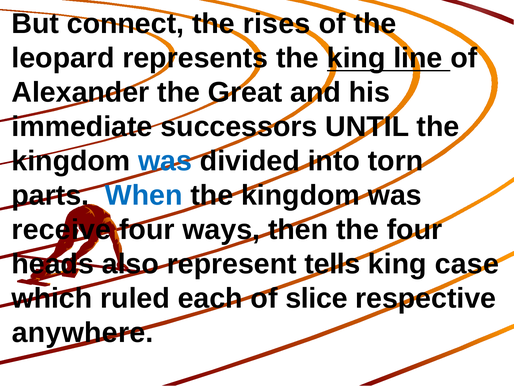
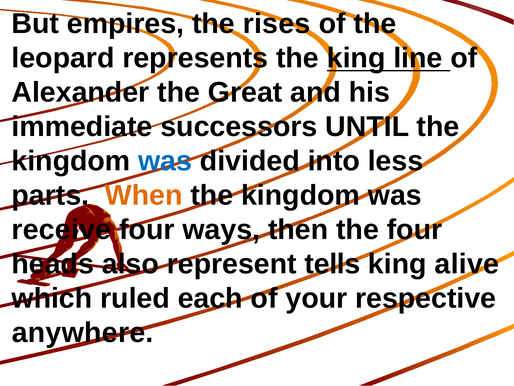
connect: connect -> empires
torn: torn -> less
When colour: blue -> orange
case: case -> alive
slice: slice -> your
